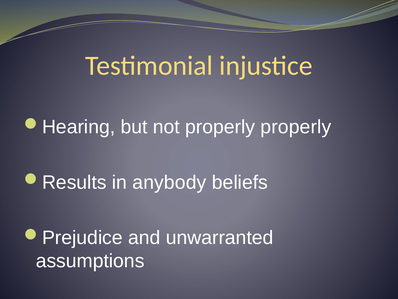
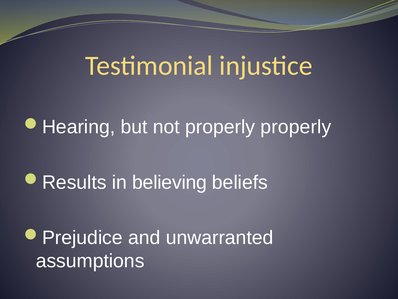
anybody: anybody -> believing
